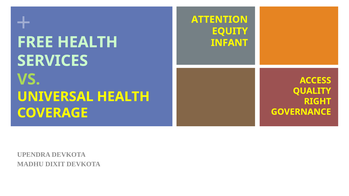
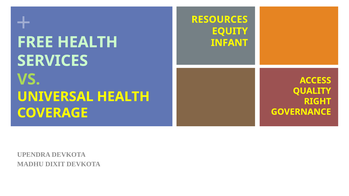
ATTENTION: ATTENTION -> RESOURCES
